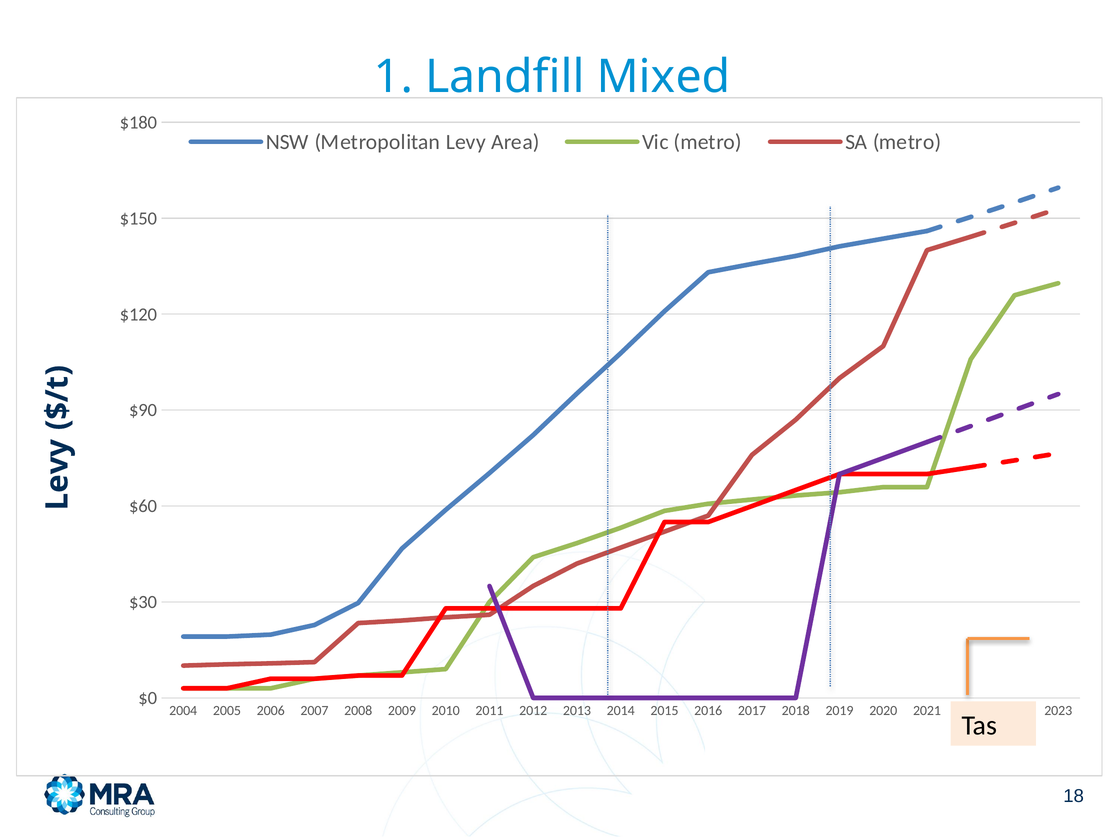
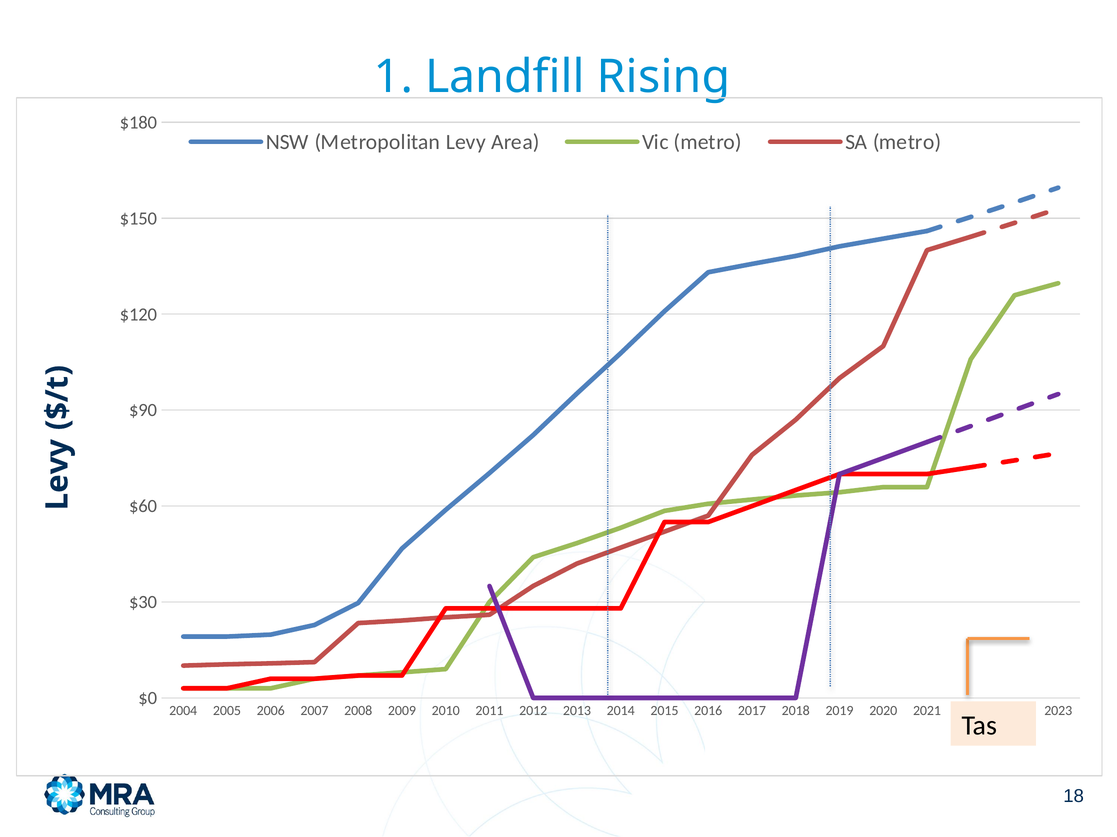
Mixed: Mixed -> Rising
